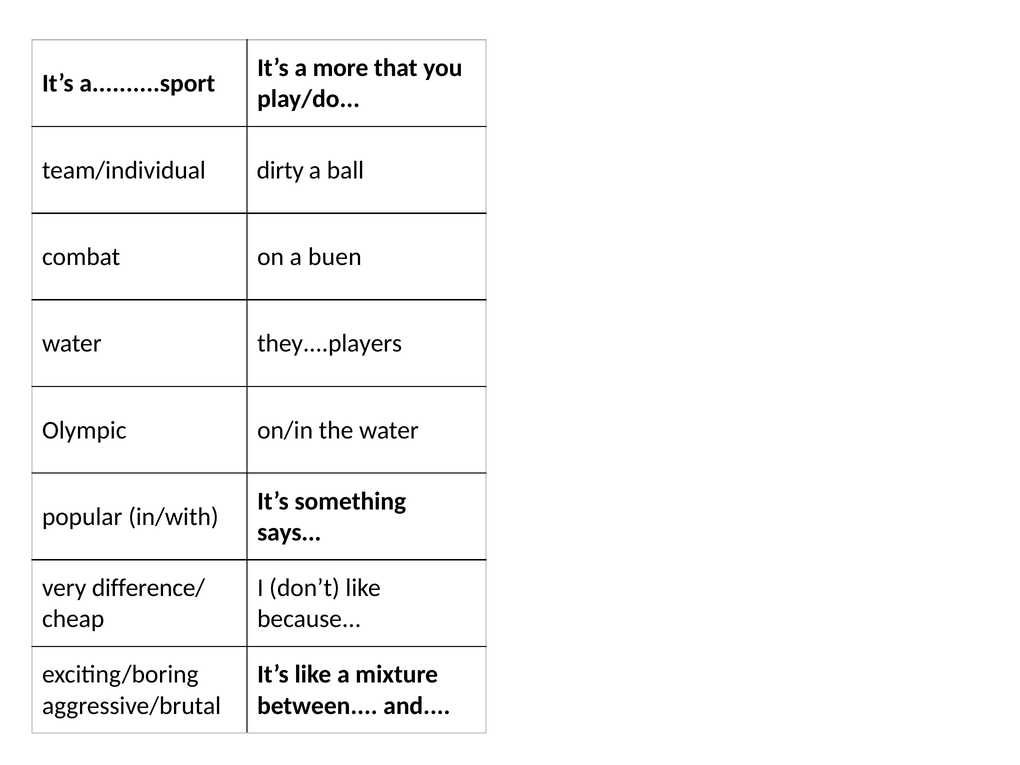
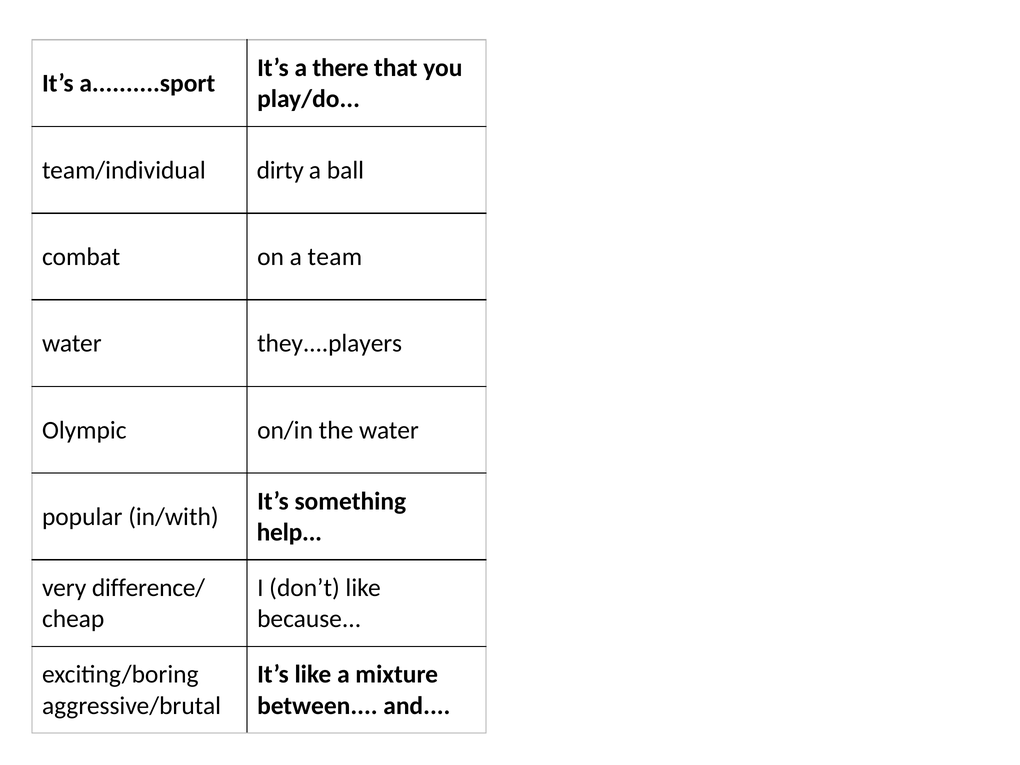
more: more -> there
buen: buen -> team
says: says -> help
